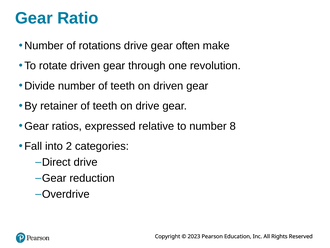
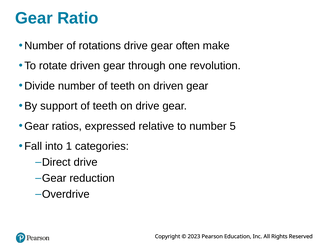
retainer: retainer -> support
8: 8 -> 5
2: 2 -> 1
